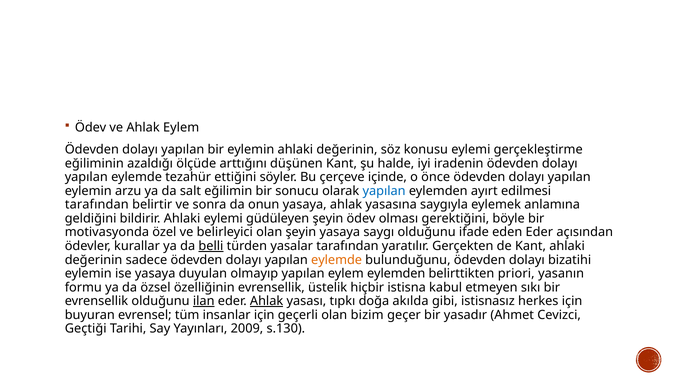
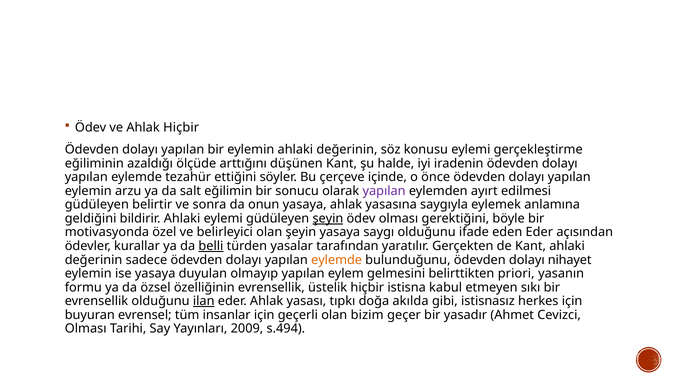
Ahlak Eylem: Eylem -> Hiçbir
yapılan at (384, 191) colour: blue -> purple
tarafından at (97, 205): tarafından -> güdüleyen
şeyin at (328, 219) underline: none -> present
bizatihi: bizatihi -> nihayet
eylem eylemden: eylemden -> gelmesini
Ahlak at (267, 301) underline: present -> none
Geçtiği at (86, 329): Geçtiği -> Olması
s.130: s.130 -> s.494
